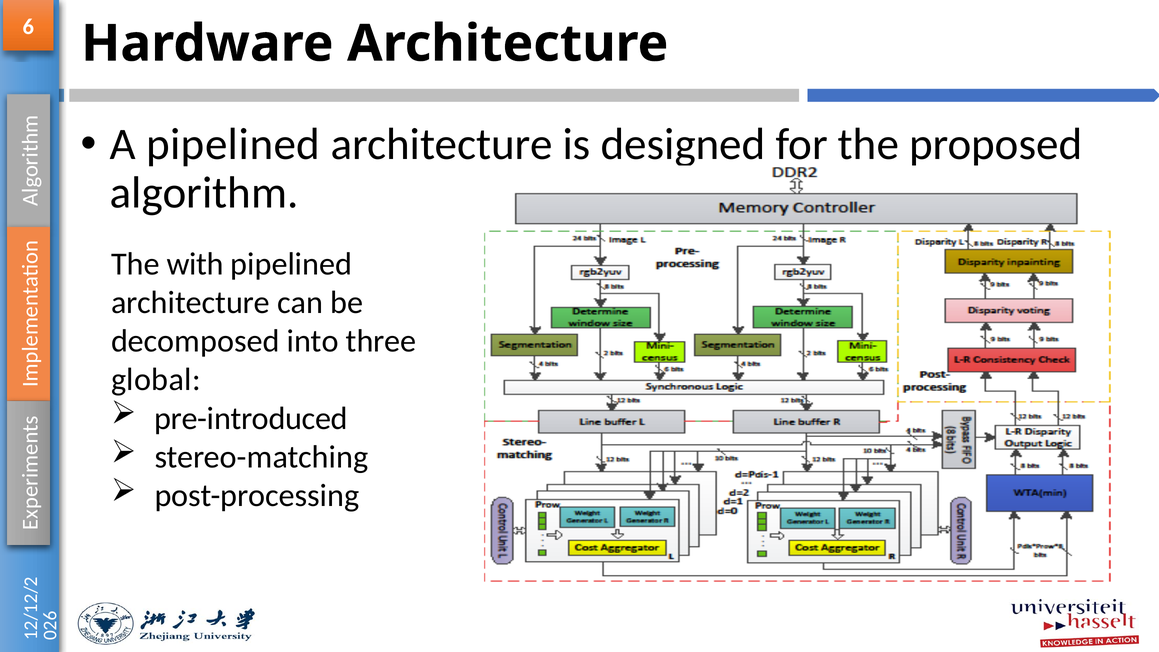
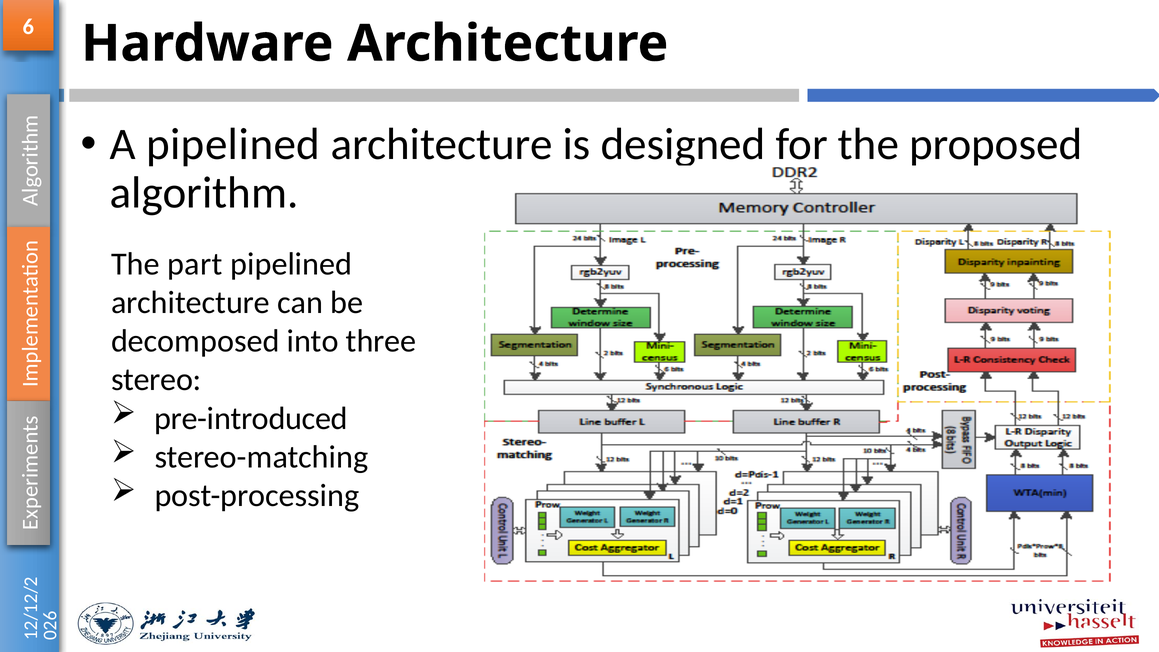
with: with -> part
global: global -> stereo
